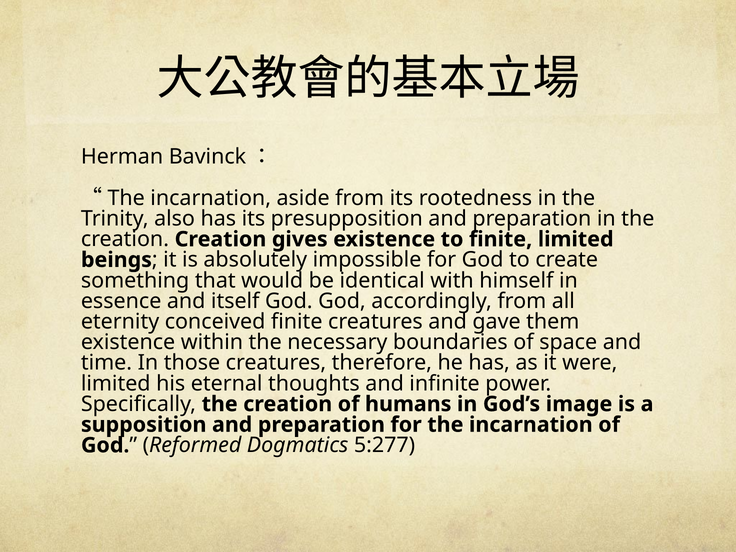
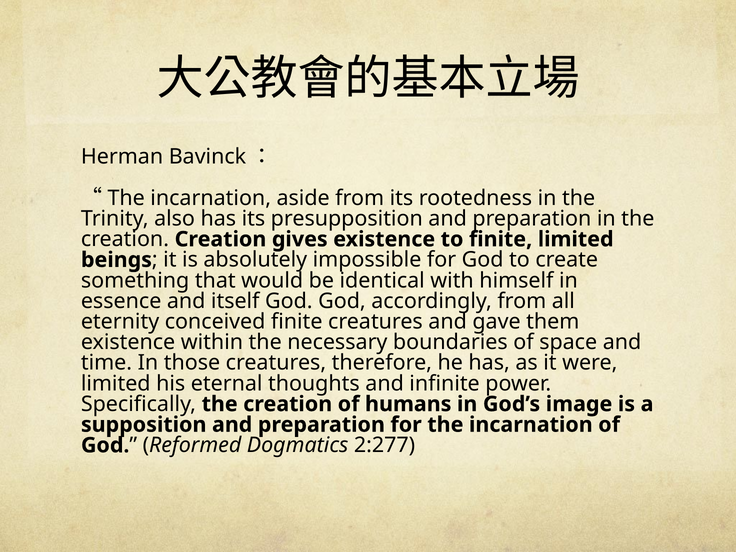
5:277: 5:277 -> 2:277
